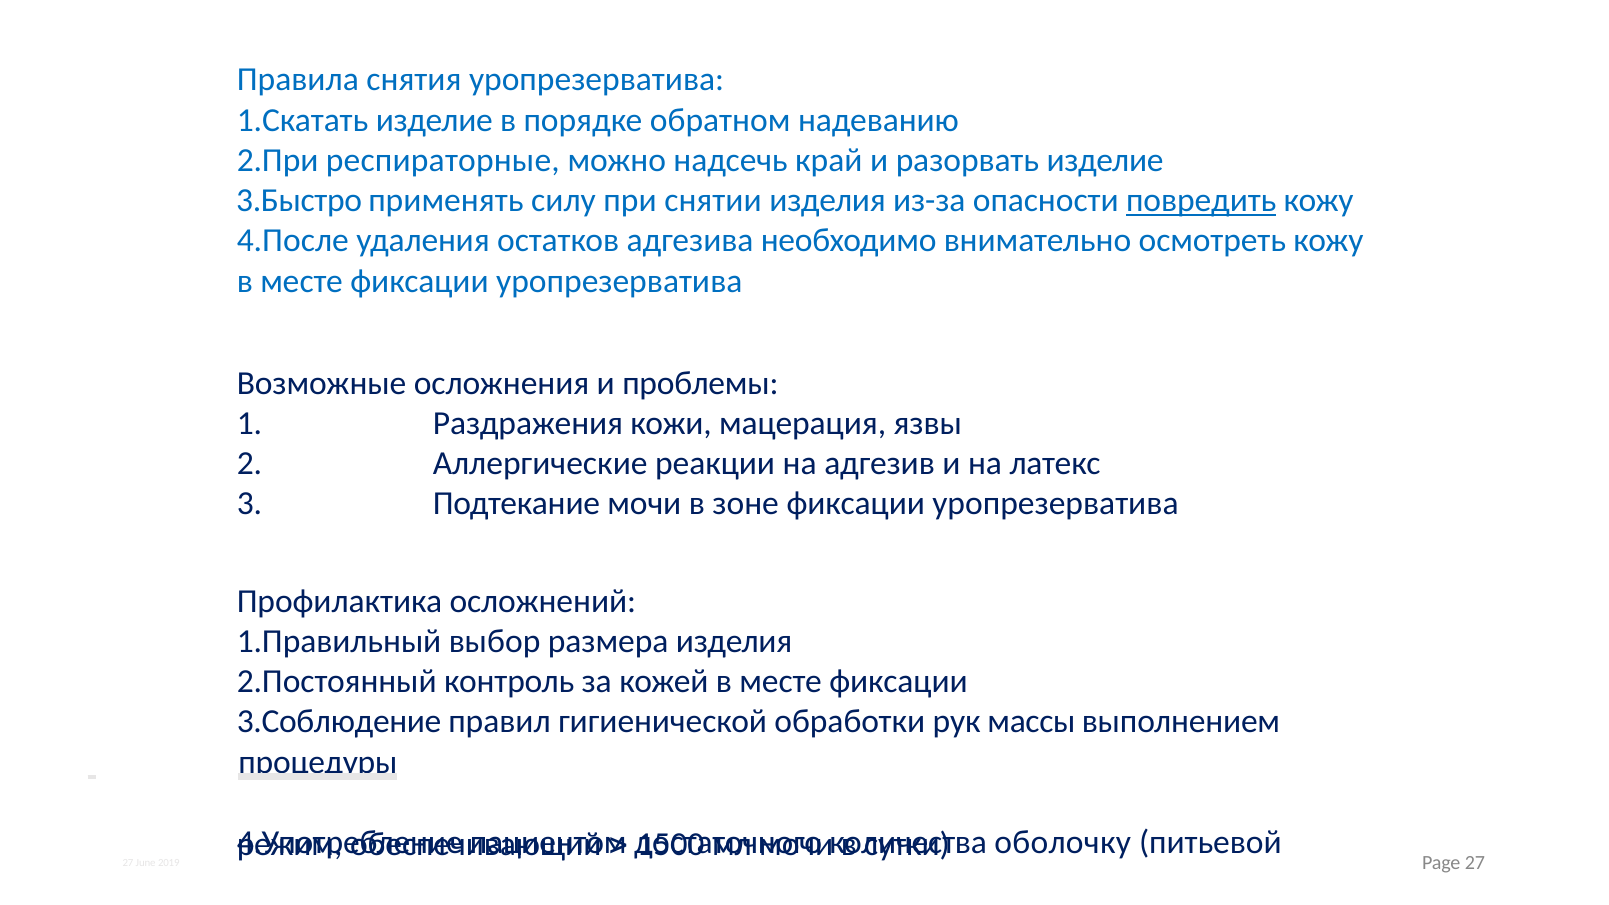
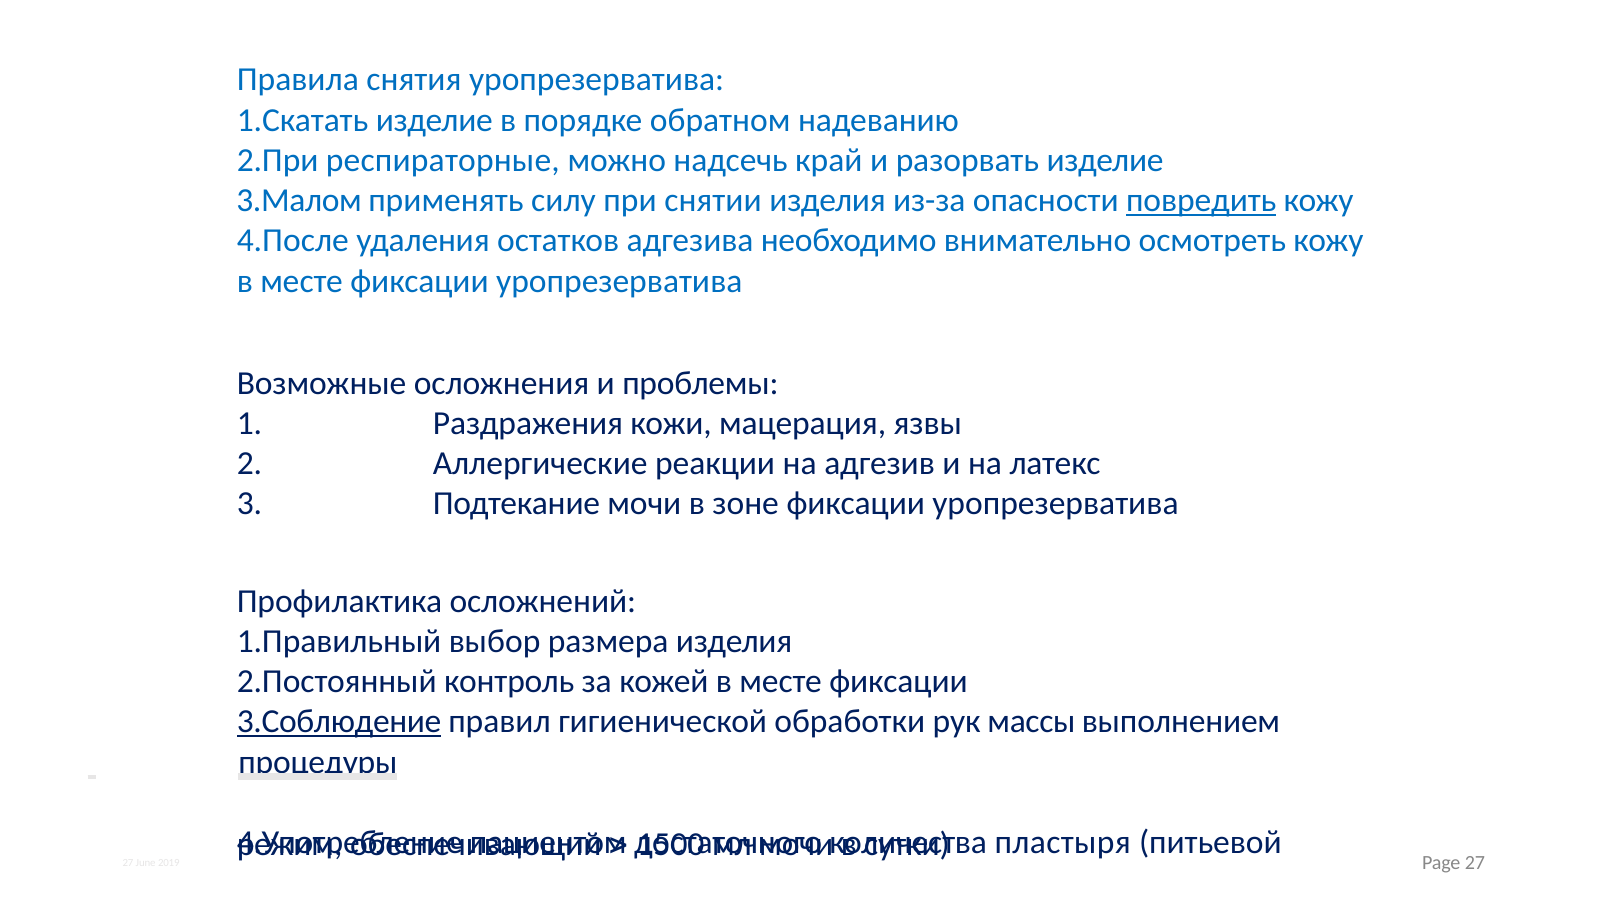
3.Быстро: 3.Быстро -> 3.Малом
3.Соблюдение underline: none -> present
оболочку: оболочку -> пластыря
